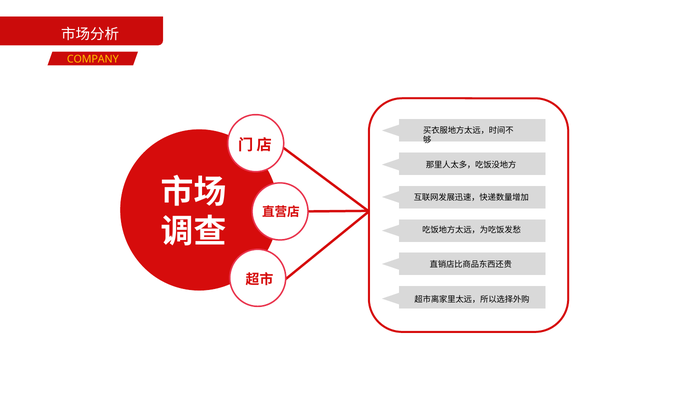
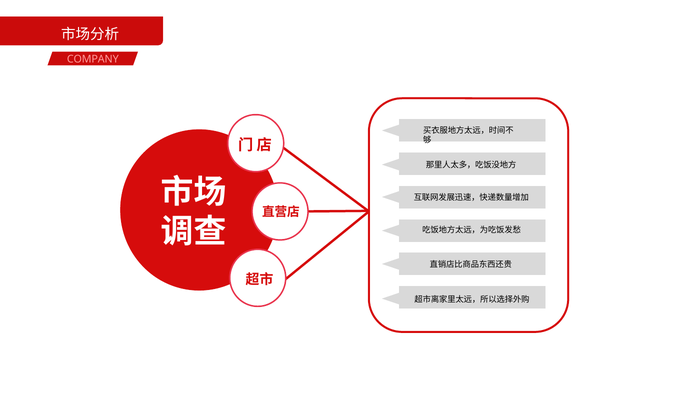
COMPANY colour: yellow -> pink
